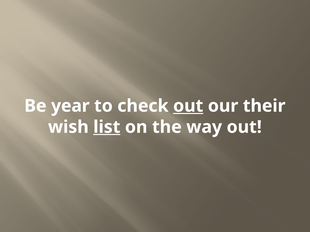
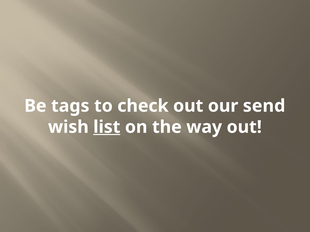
year: year -> tags
out at (188, 106) underline: present -> none
their: their -> send
